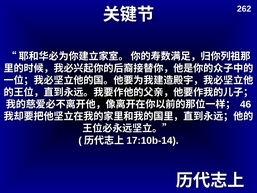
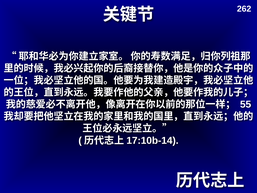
46: 46 -> 55
